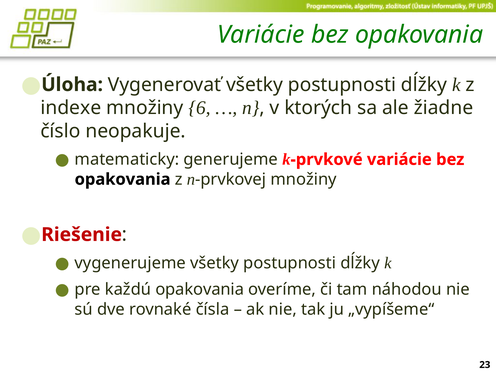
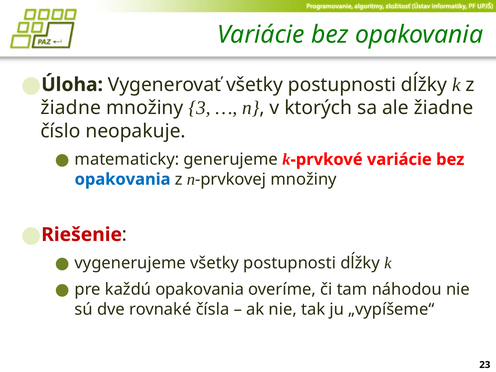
indexe at (71, 108): indexe -> žiadne
6: 6 -> 3
opakovania at (123, 179) colour: black -> blue
